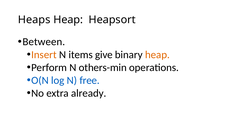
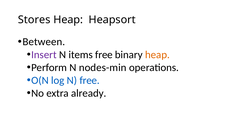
Heaps: Heaps -> Stores
Insert colour: orange -> purple
items give: give -> free
others-min: others-min -> nodes-min
